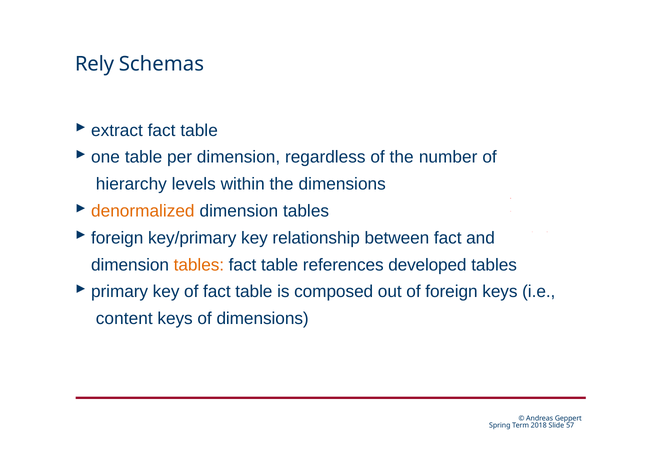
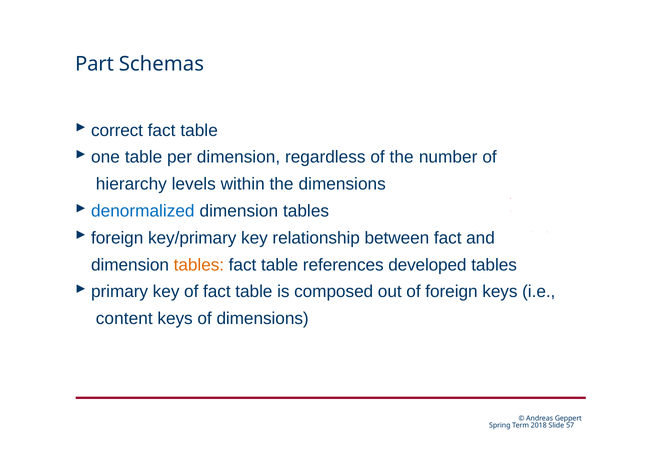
Rely: Rely -> Part
extract: extract -> correct
denormalized colour: orange -> blue
